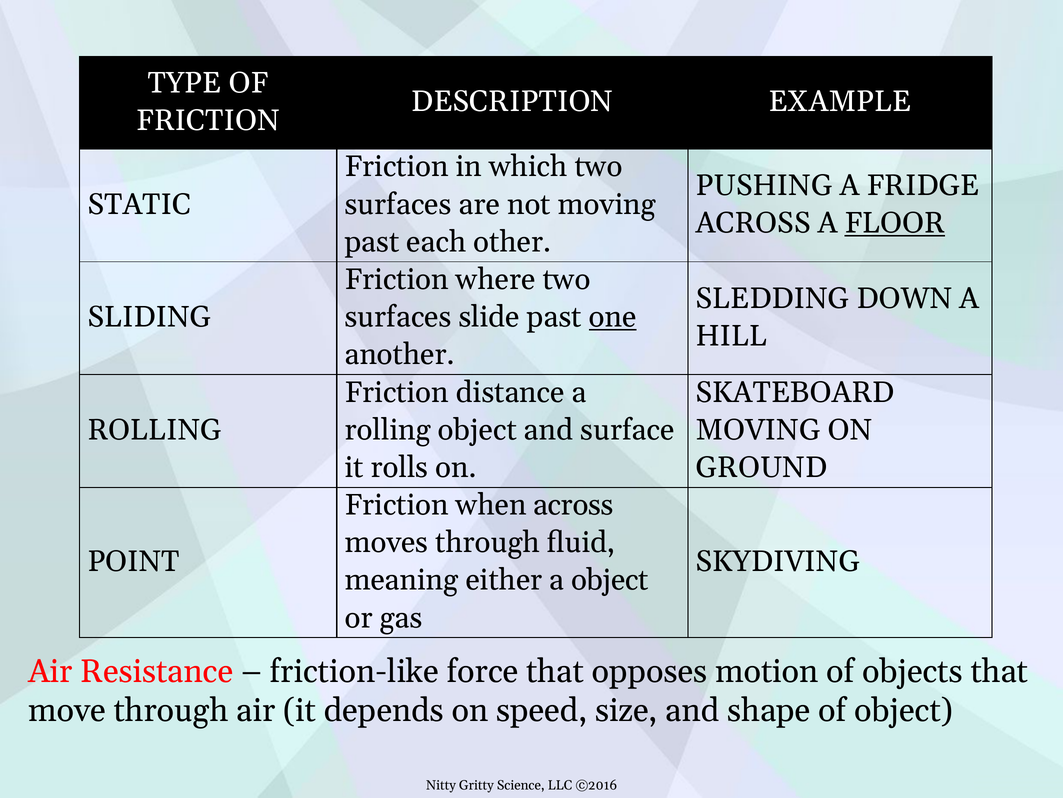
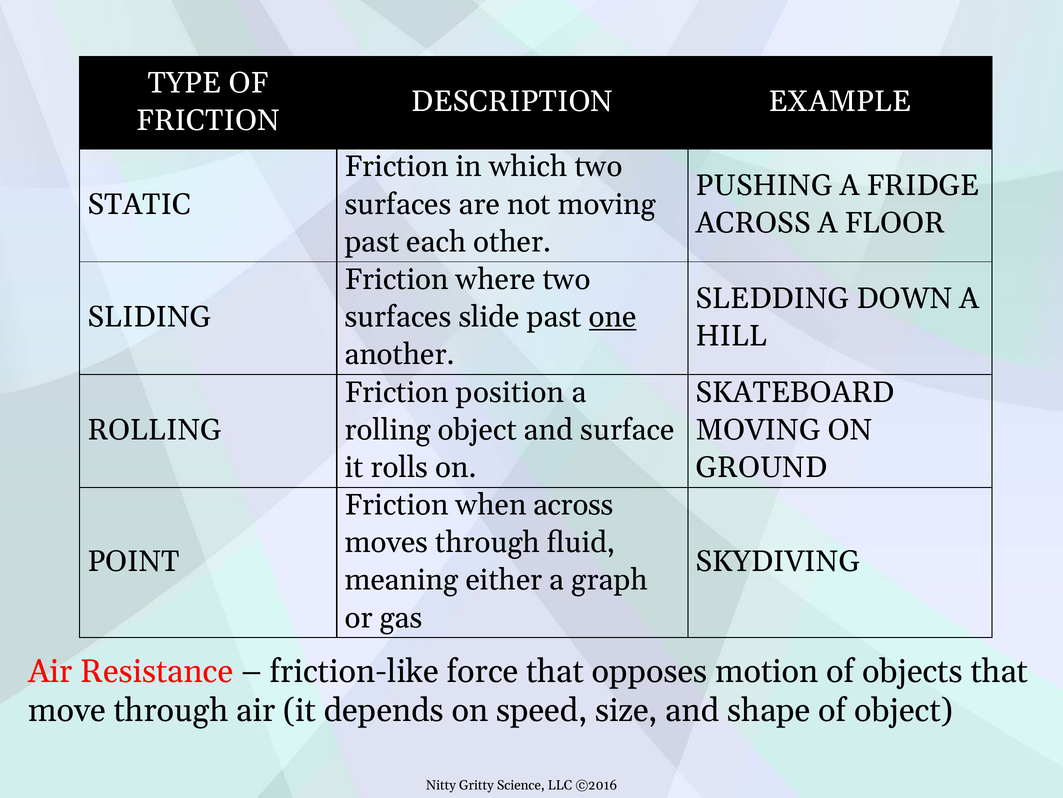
FLOOR underline: present -> none
distance: distance -> position
a object: object -> graph
